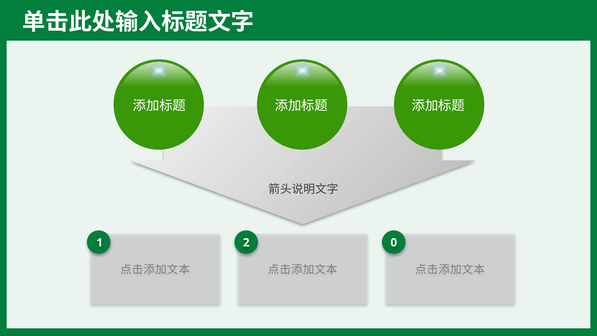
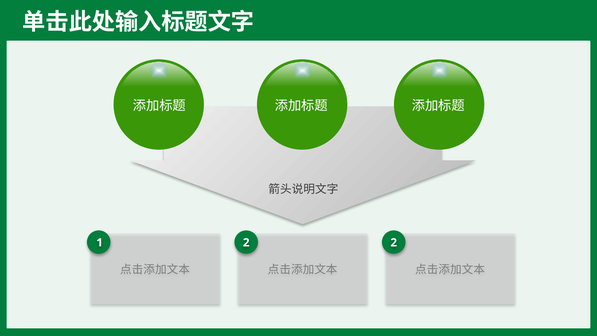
2 0: 0 -> 2
